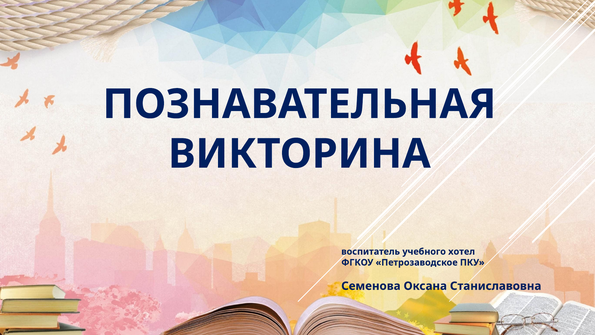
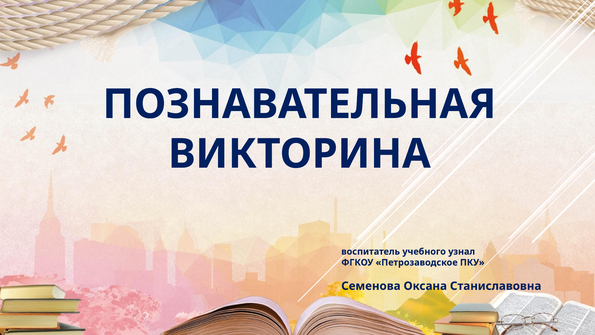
хотел: хотел -> узнал
